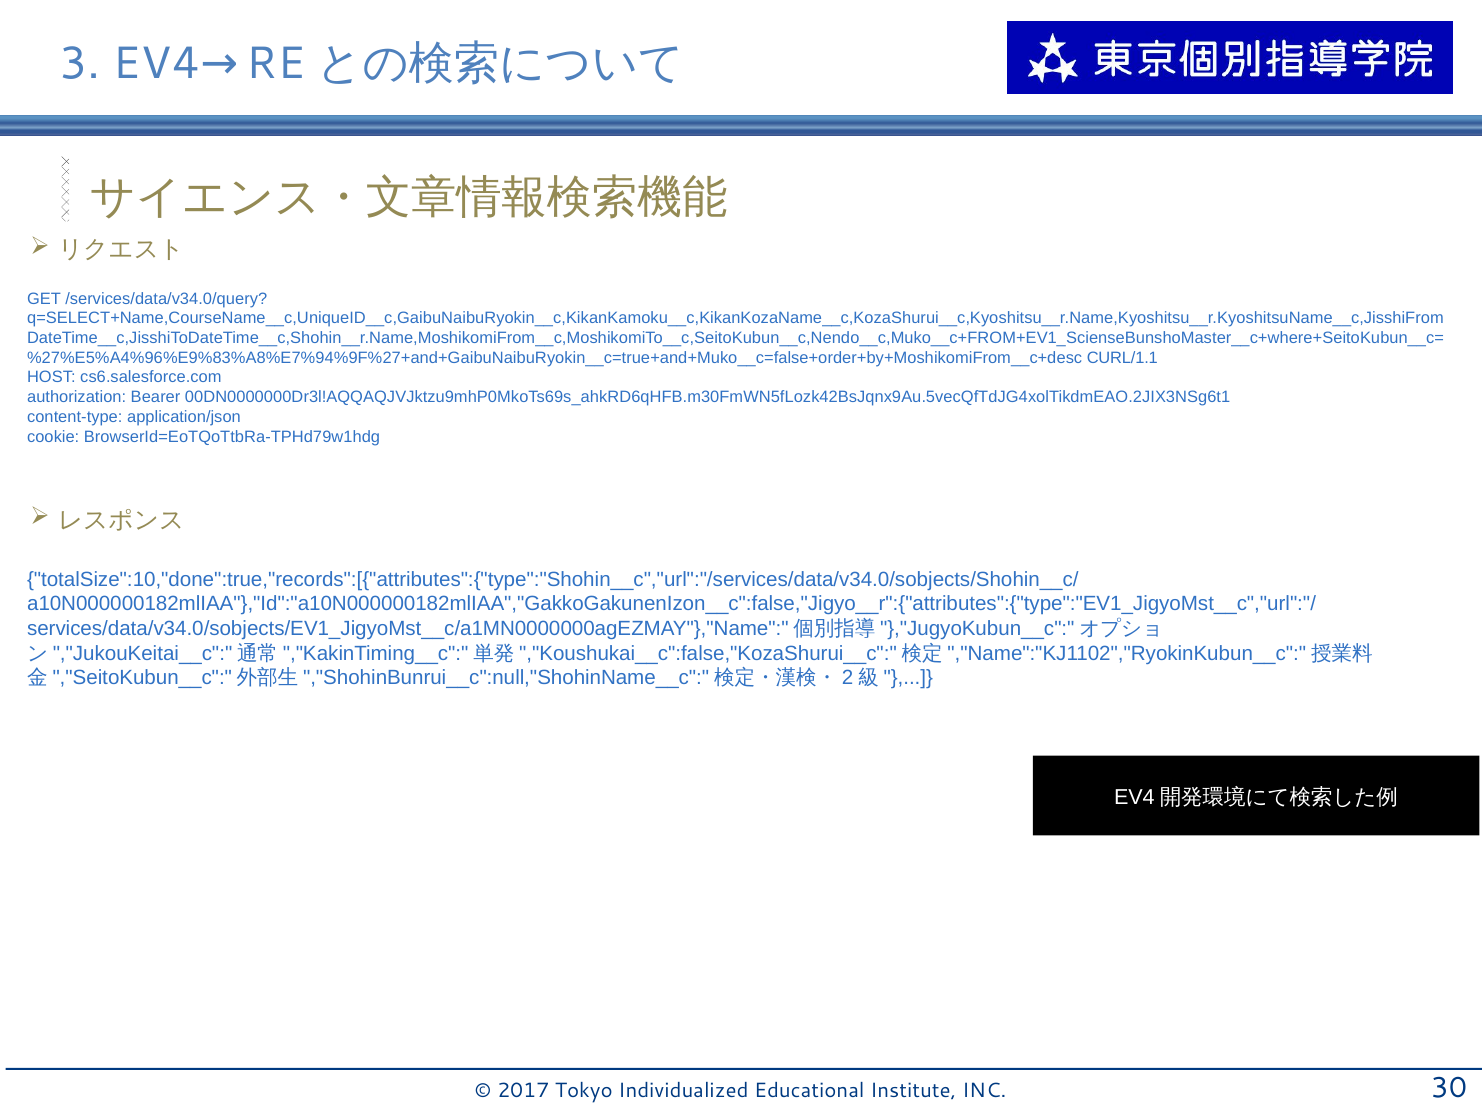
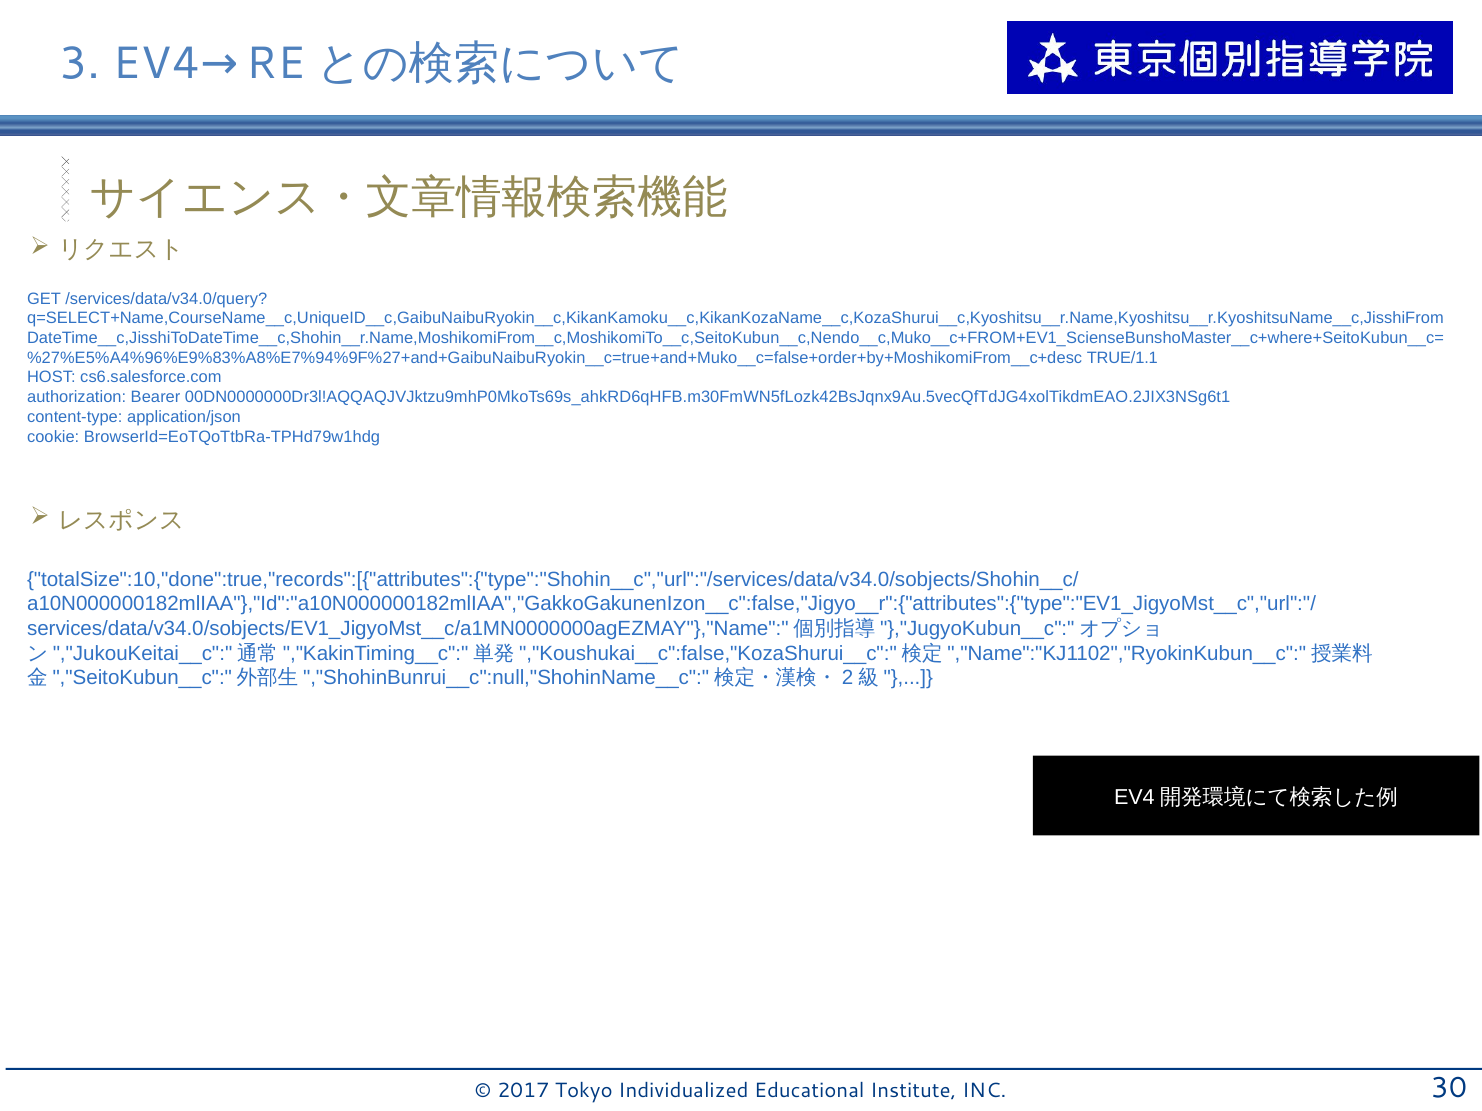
CURL/1.1: CURL/1.1 -> TRUE/1.1
